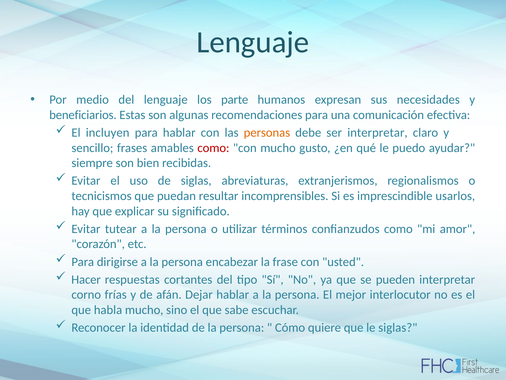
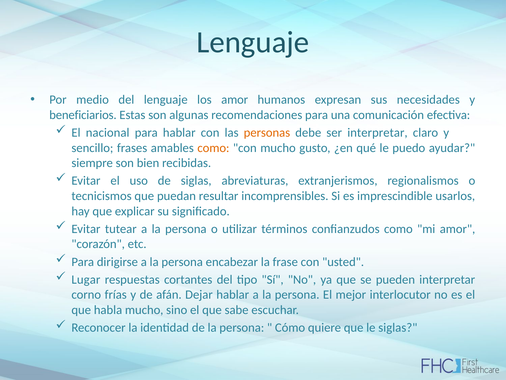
los parte: parte -> amor
incluyen: incluyen -> nacional
como at (213, 148) colour: red -> orange
Hacer: Hacer -> Lugar
